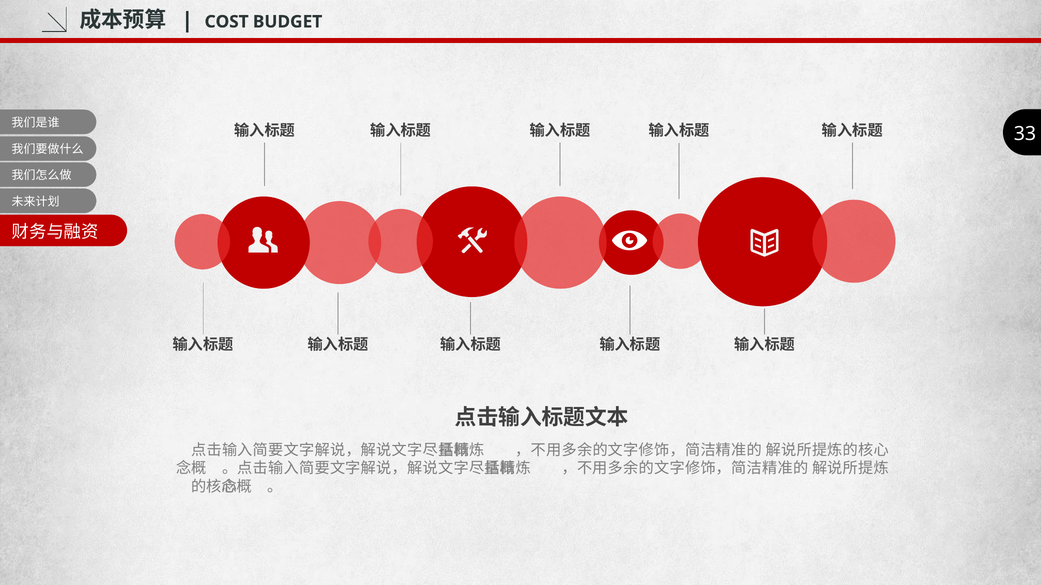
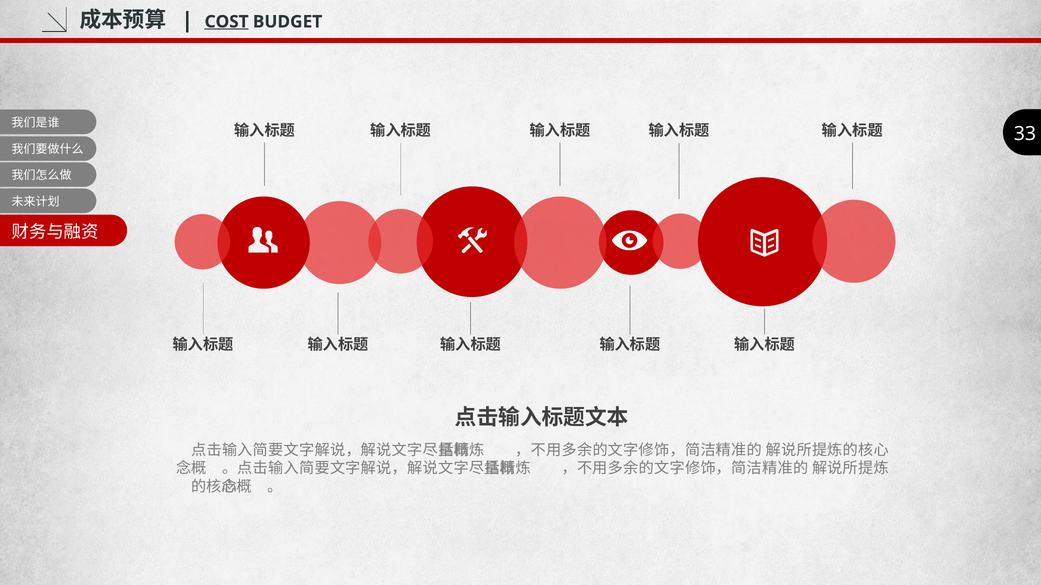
COST underline: none -> present
